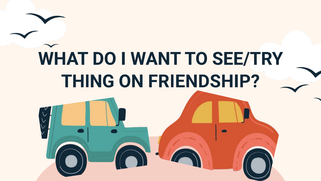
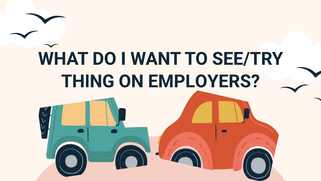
FRIENDSHIP: FRIENDSHIP -> EMPLOYERS
